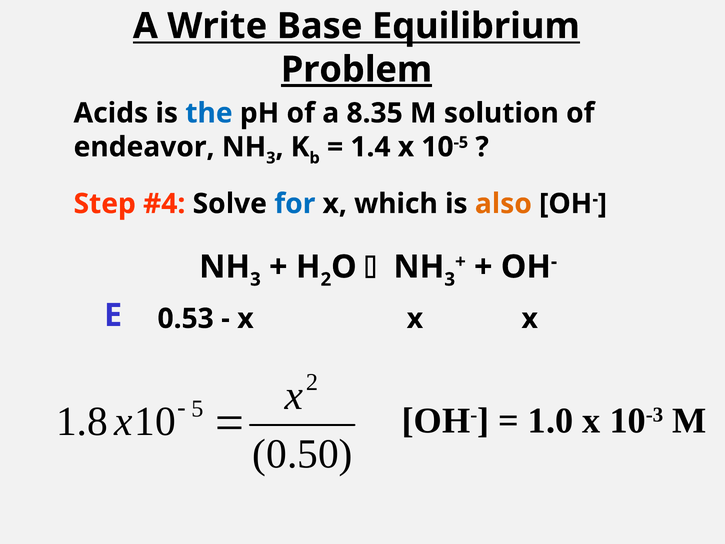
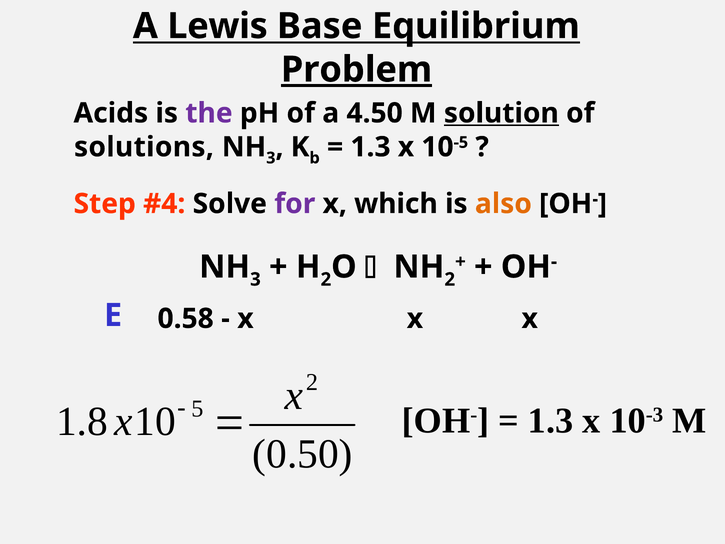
Write: Write -> Lewis
the colour: blue -> purple
8.35: 8.35 -> 4.50
solution underline: none -> present
endeavor: endeavor -> solutions
1.4 at (370, 147): 1.4 -> 1.3
for colour: blue -> purple
3 at (450, 279): 3 -> 2
0.53: 0.53 -> 0.58
1.0 at (551, 421): 1.0 -> 1.3
